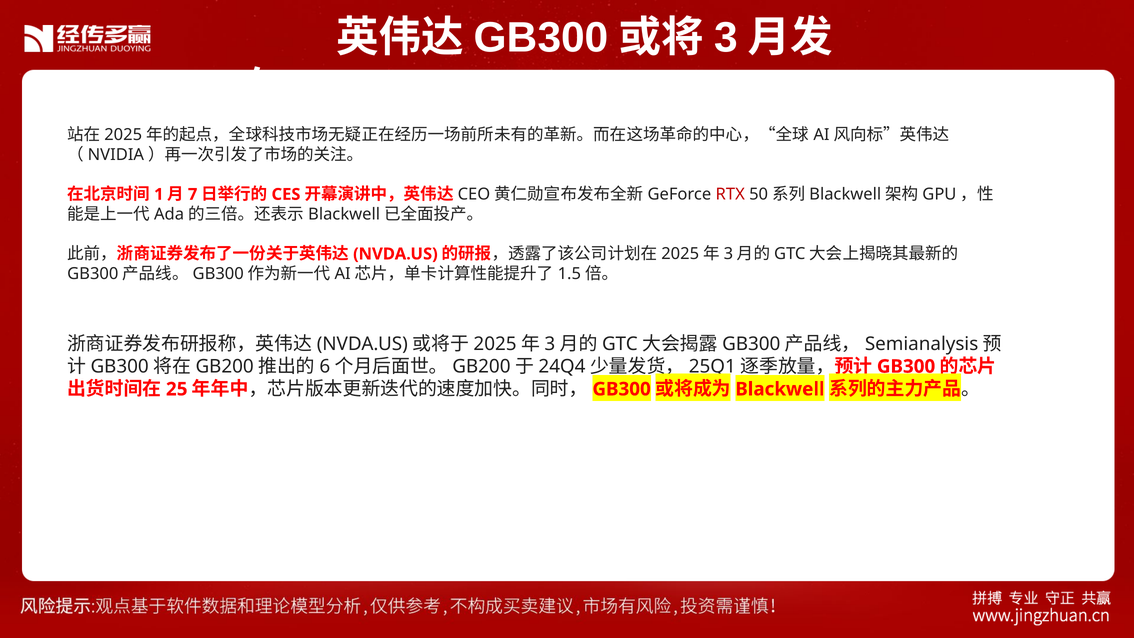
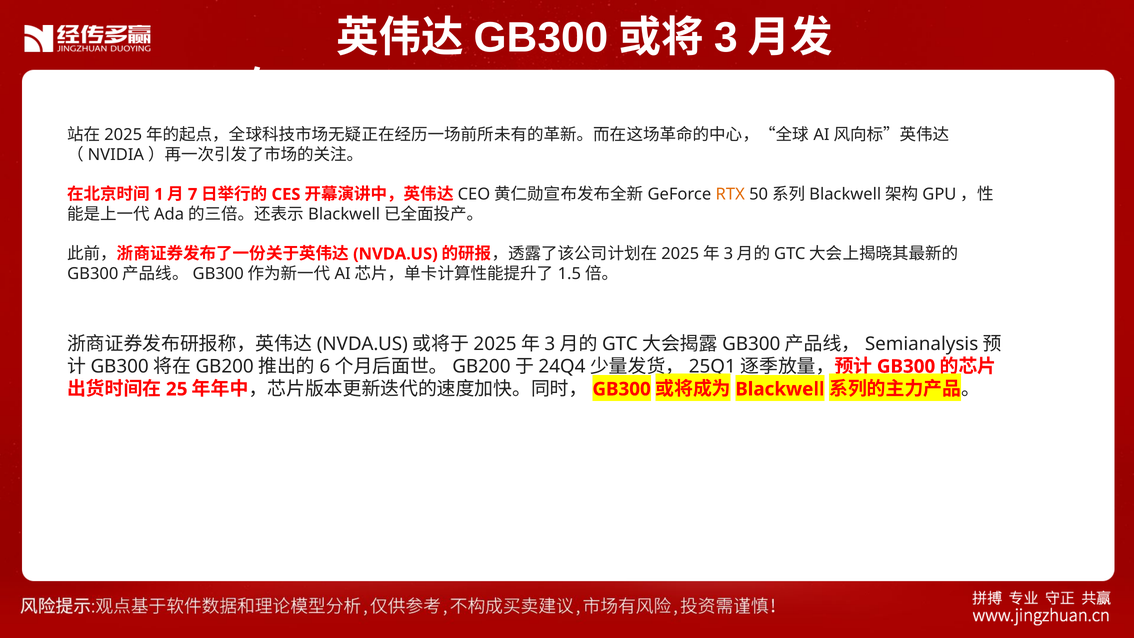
RTX colour: red -> orange
